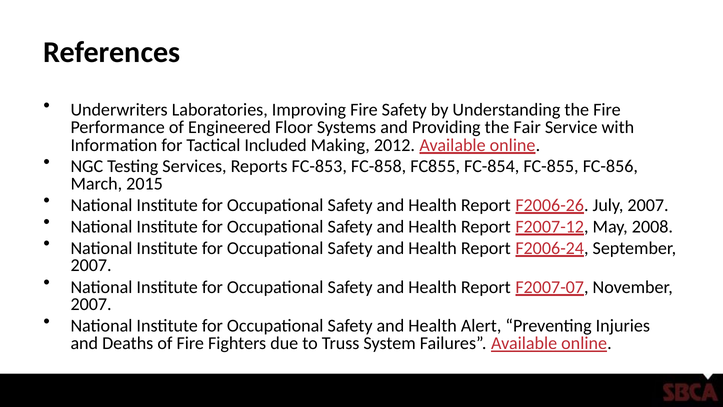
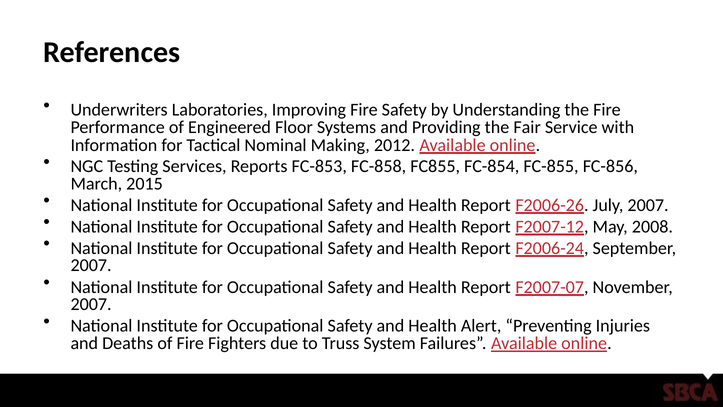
Included: Included -> Nominal
